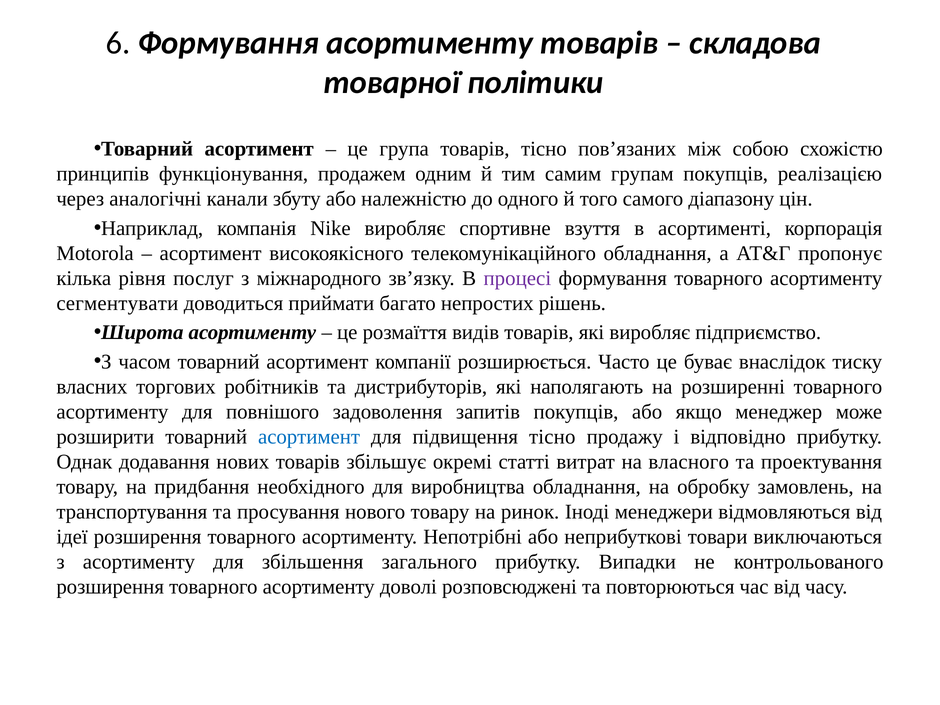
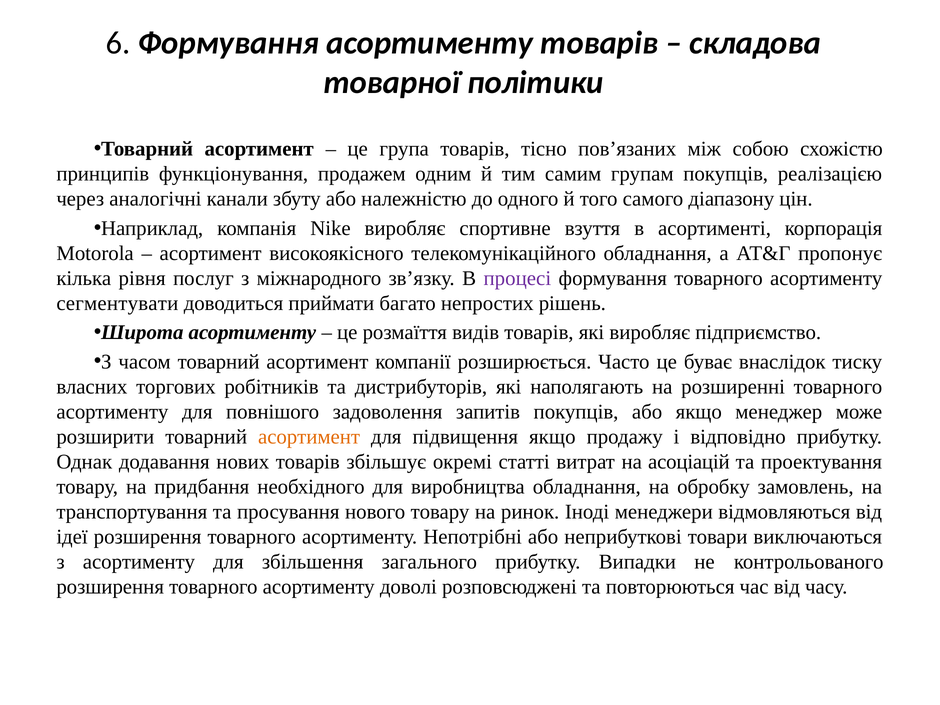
асортимент at (309, 437) colour: blue -> orange
підвищення тісно: тісно -> якщо
власного: власного -> асоціацій
